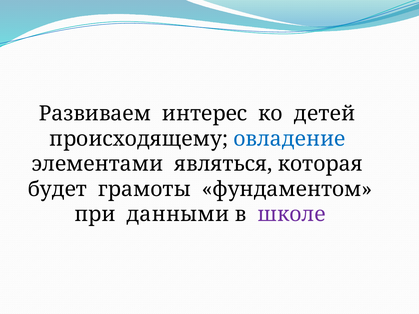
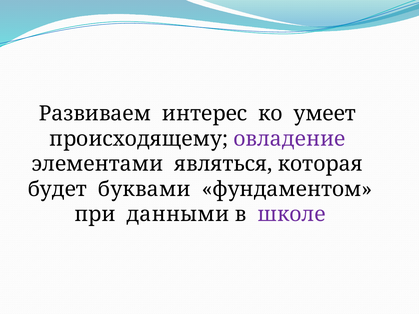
детей: детей -> умеет
овладение colour: blue -> purple
грамоты: грамоты -> буквами
